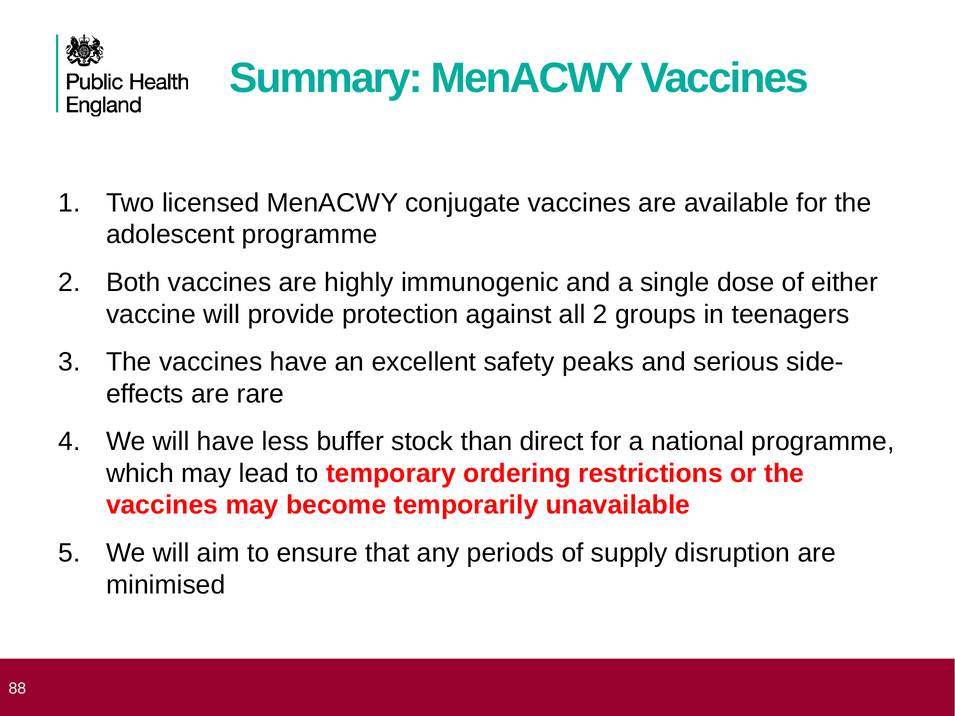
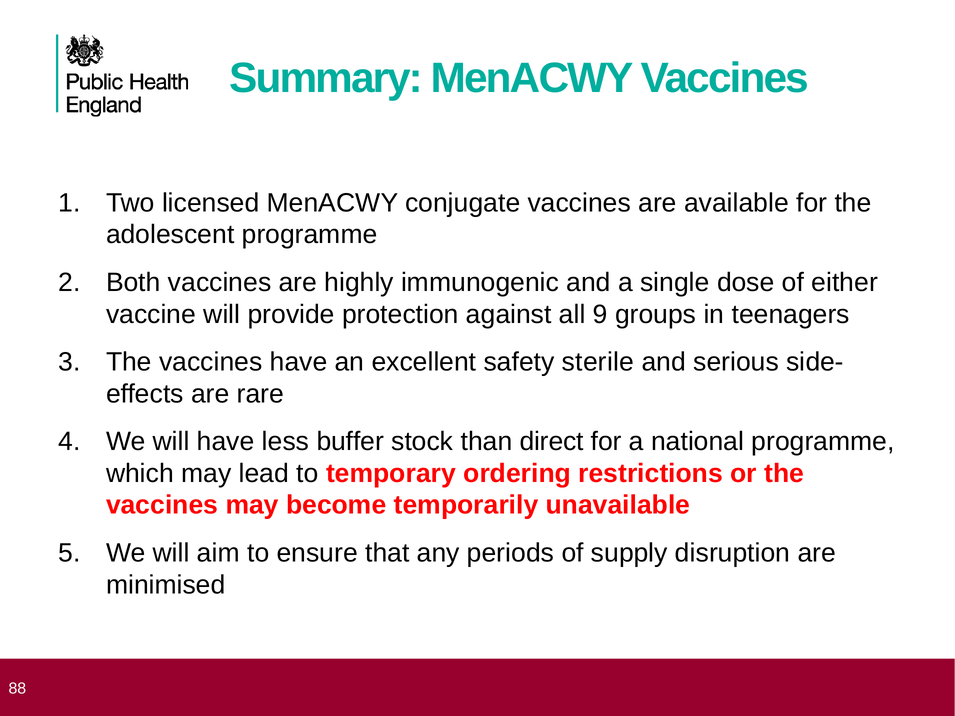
all 2: 2 -> 9
peaks: peaks -> sterile
